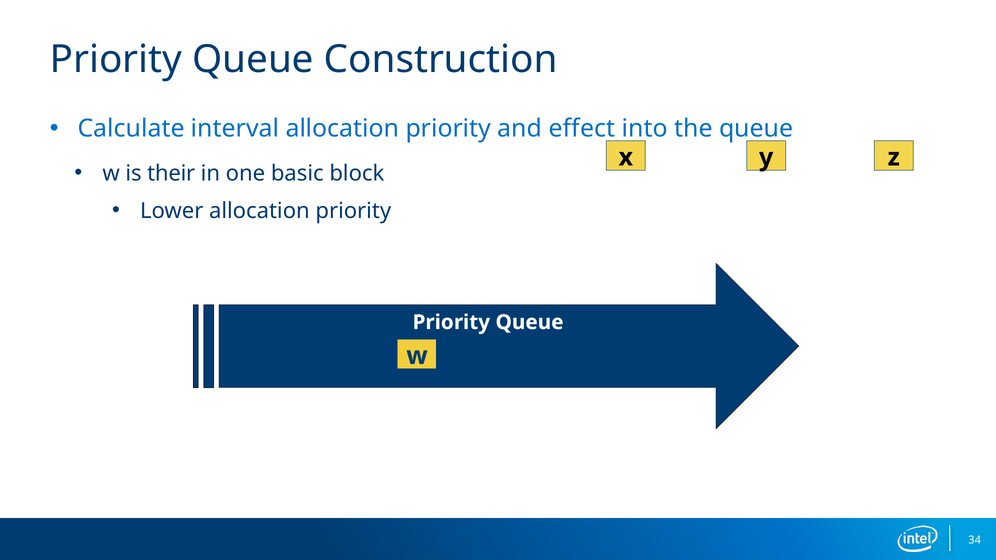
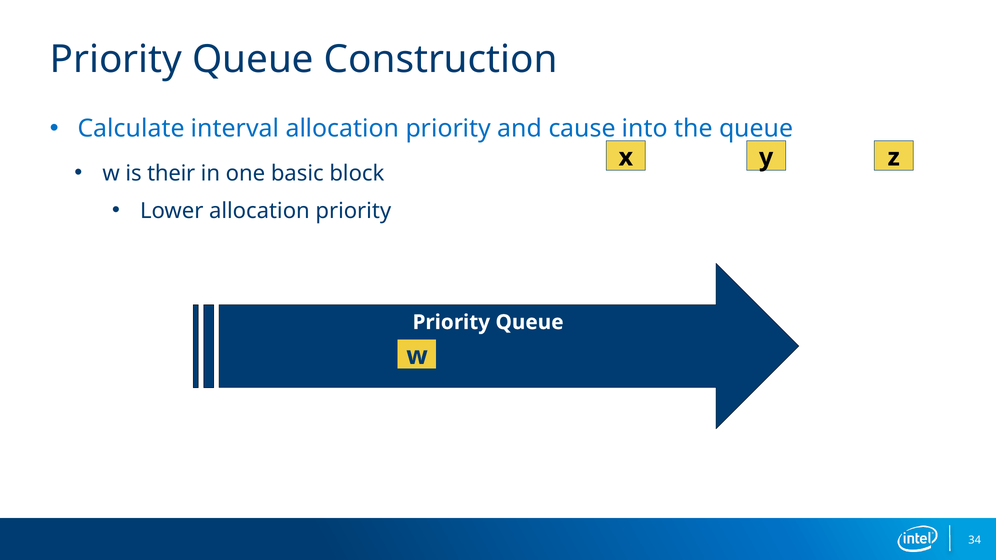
effect: effect -> cause
